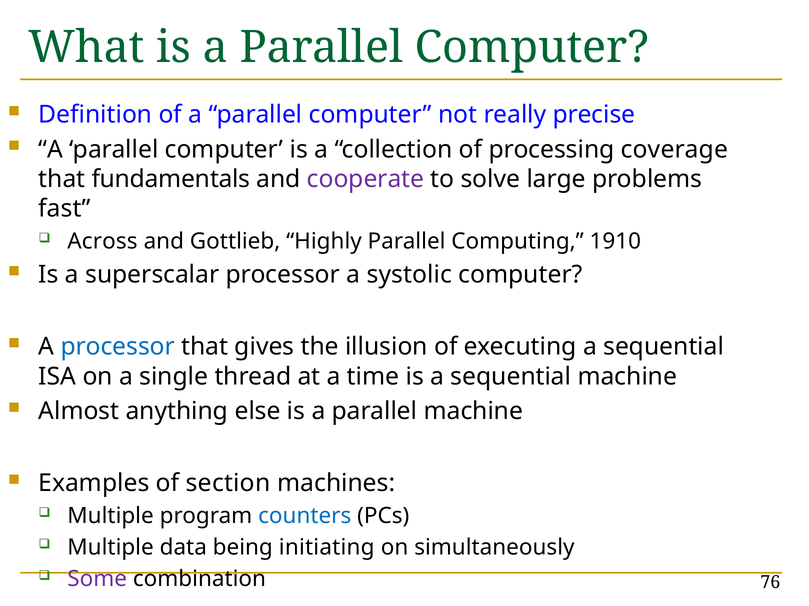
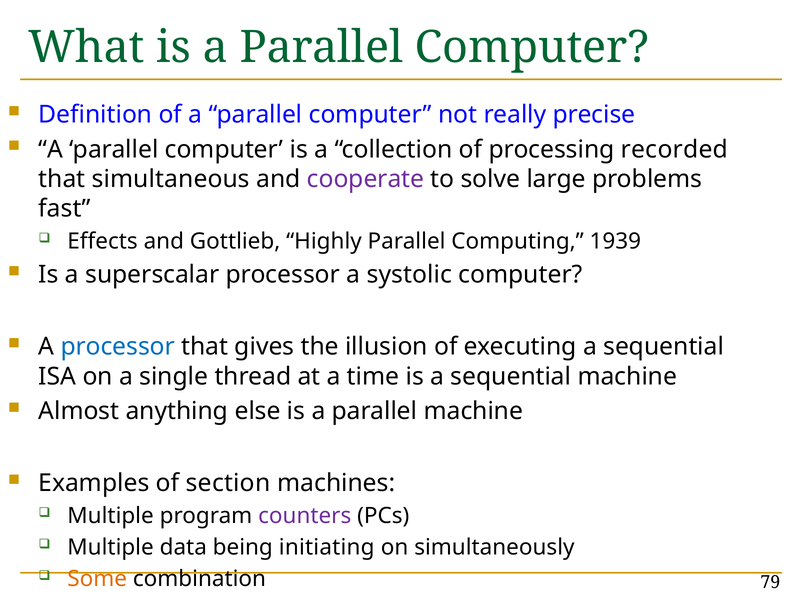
coverage: coverage -> recorded
fundamentals: fundamentals -> simultaneous
Across: Across -> Effects
1910: 1910 -> 1939
counters colour: blue -> purple
Some colour: purple -> orange
76: 76 -> 79
